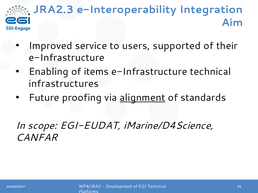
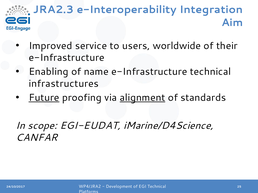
supported: supported -> worldwide
items: items -> name
Future underline: none -> present
